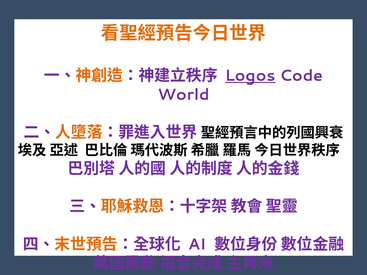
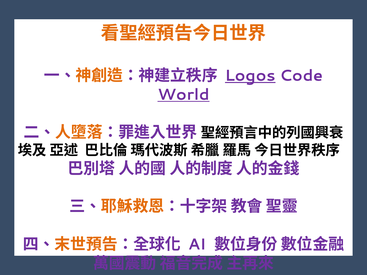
World underline: none -> present
